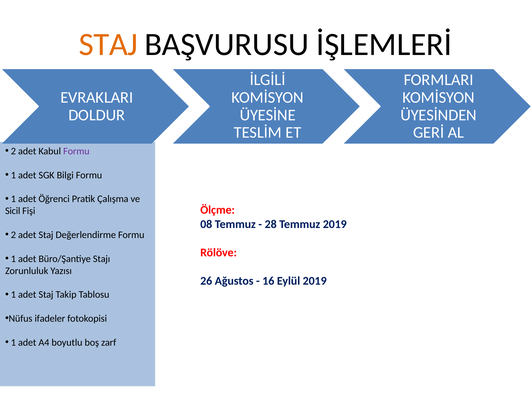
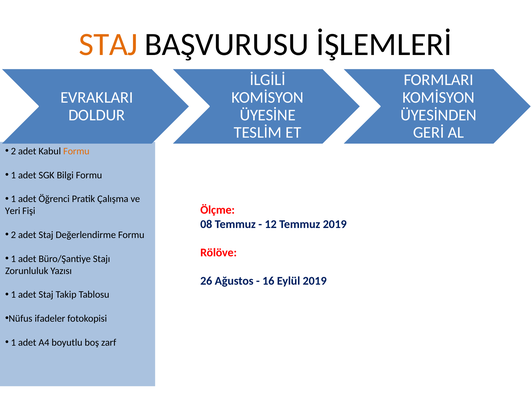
Formu at (76, 151) colour: purple -> orange
Sicil: Sicil -> Yeri
28: 28 -> 12
